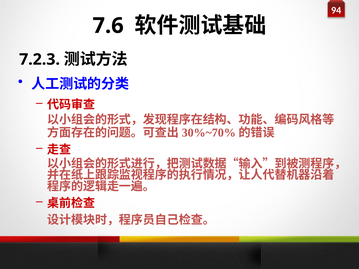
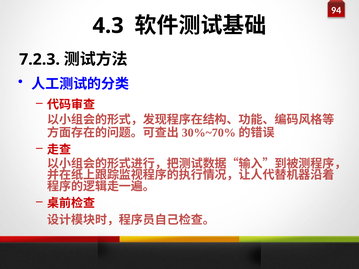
7.6: 7.6 -> 4.3
